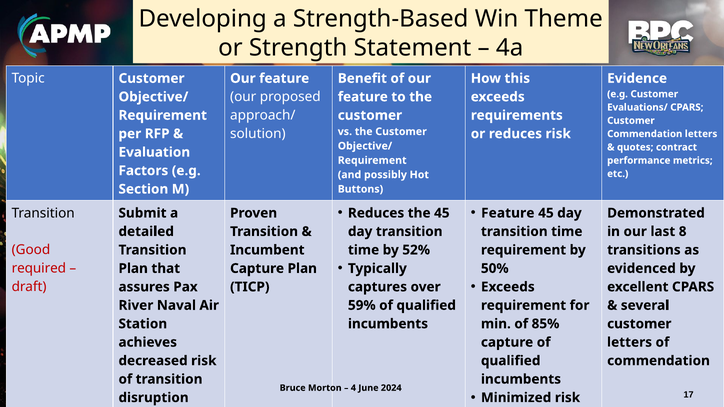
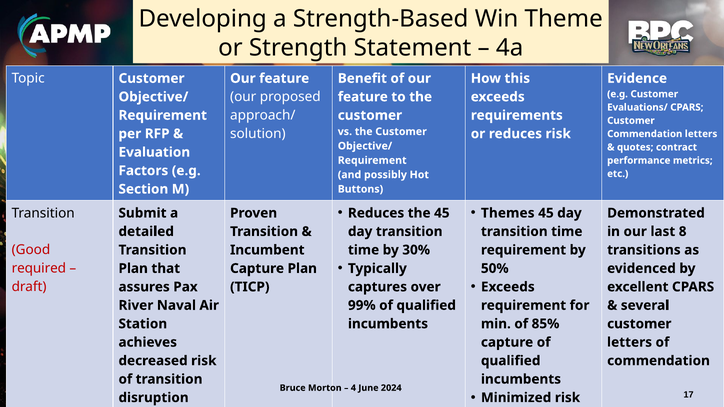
Feature at (508, 213): Feature -> Themes
52%: 52% -> 30%
59%: 59% -> 99%
